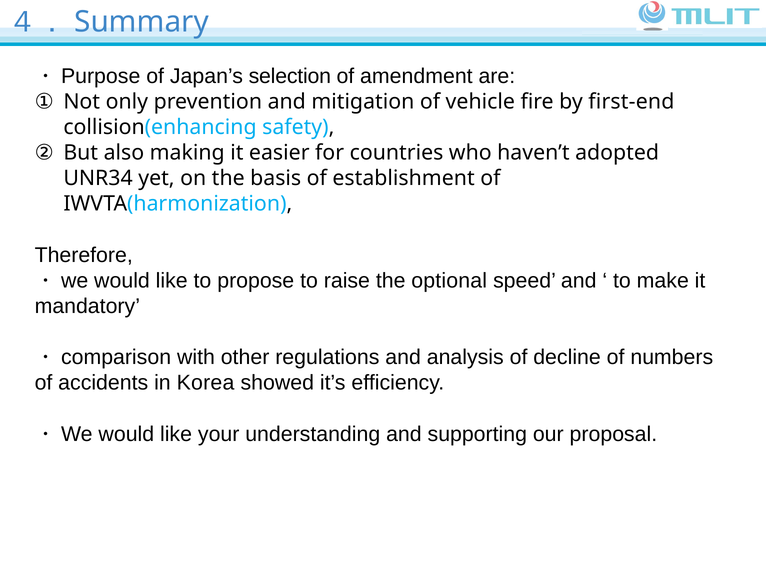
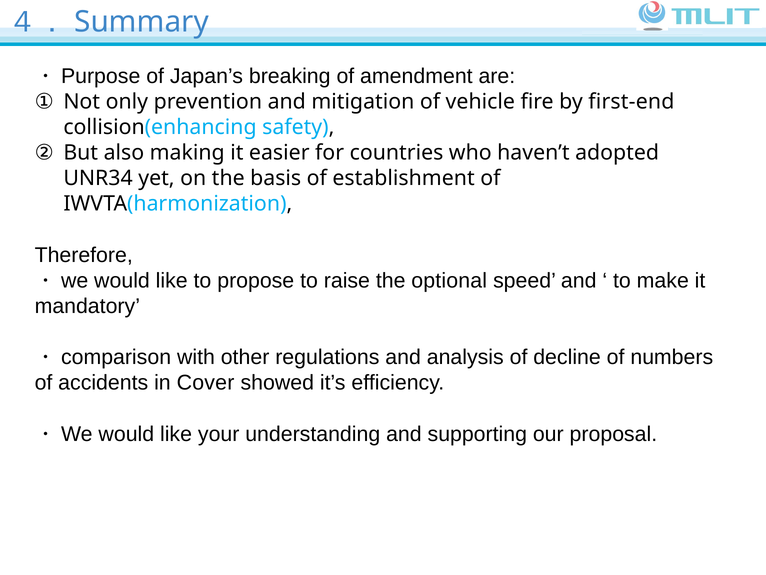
selection: selection -> breaking
Korea: Korea -> Cover
